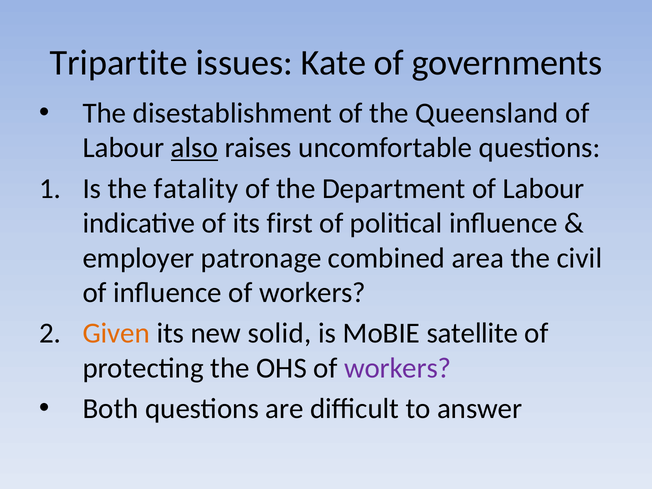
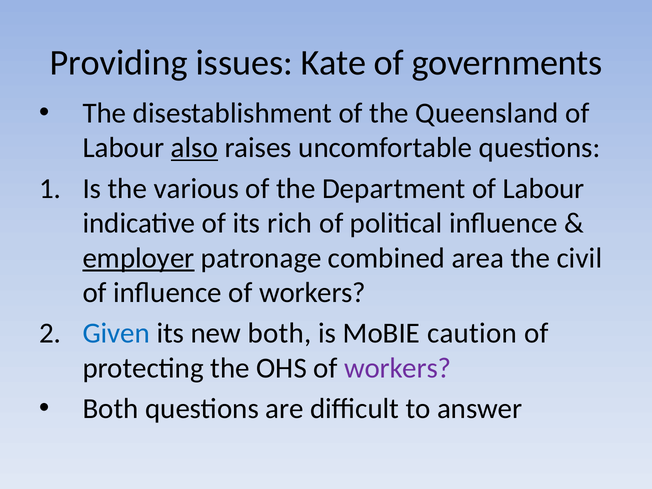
Tripartite: Tripartite -> Providing
fatality: fatality -> various
first: first -> rich
employer underline: none -> present
Given colour: orange -> blue
new solid: solid -> both
satellite: satellite -> caution
